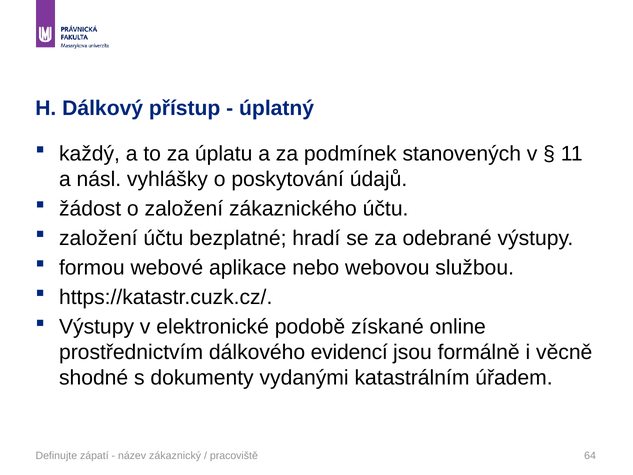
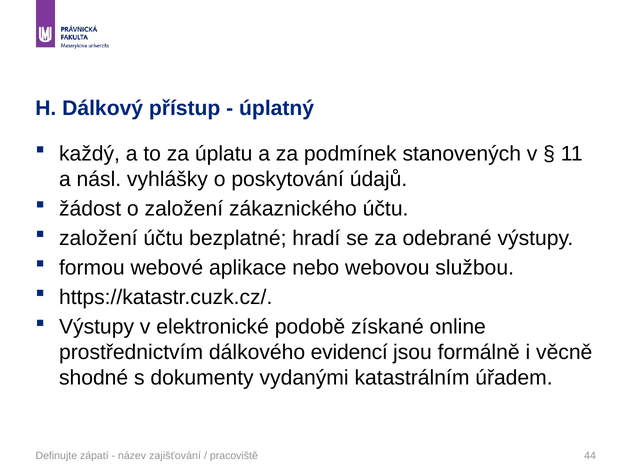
zákaznický: zákaznický -> zajišťování
64: 64 -> 44
